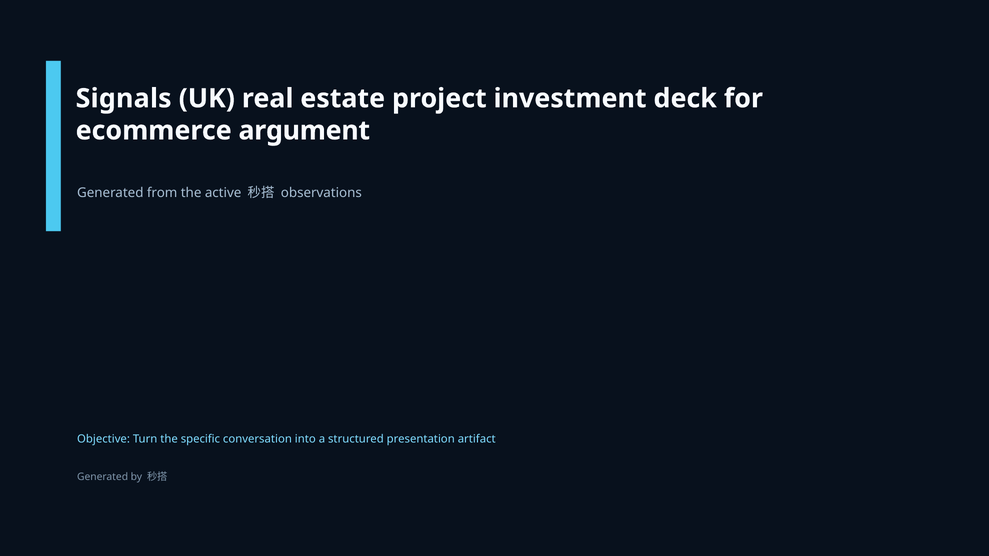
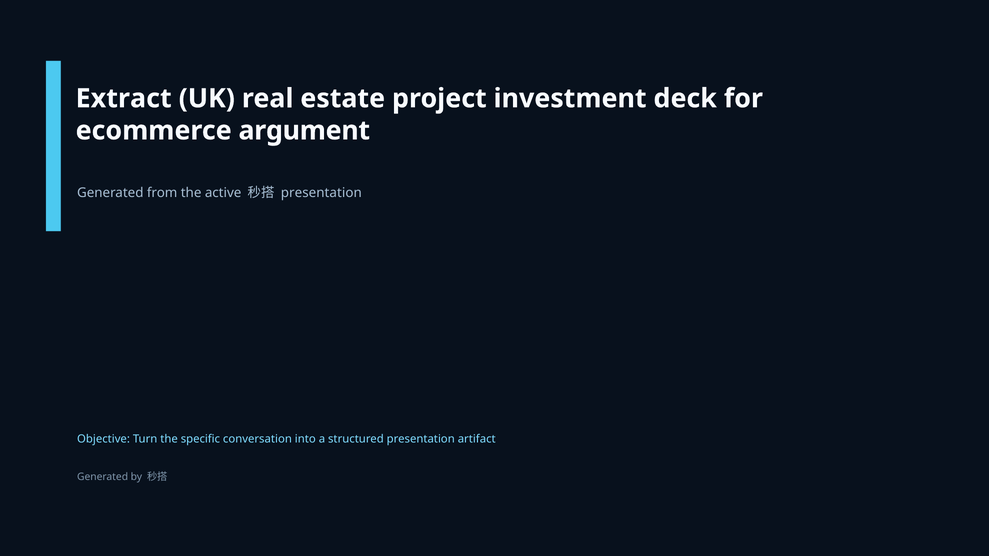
Signals: Signals -> Extract
observations at (321, 193): observations -> presentation
